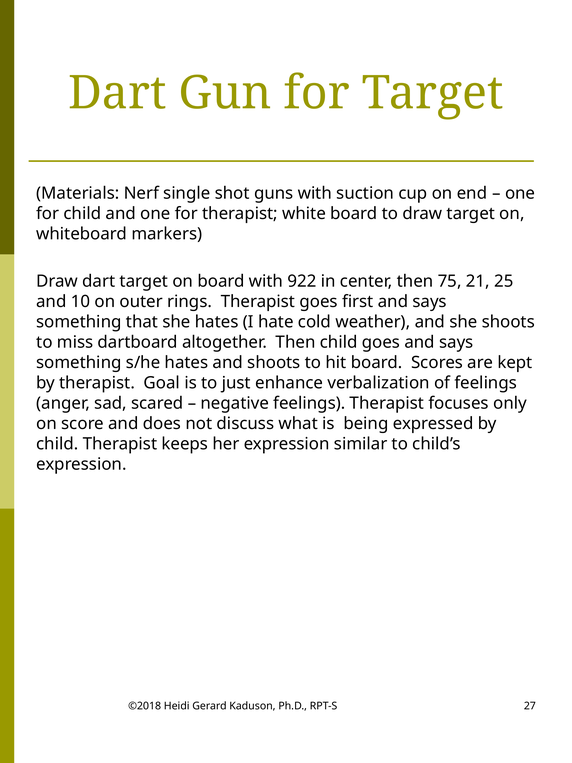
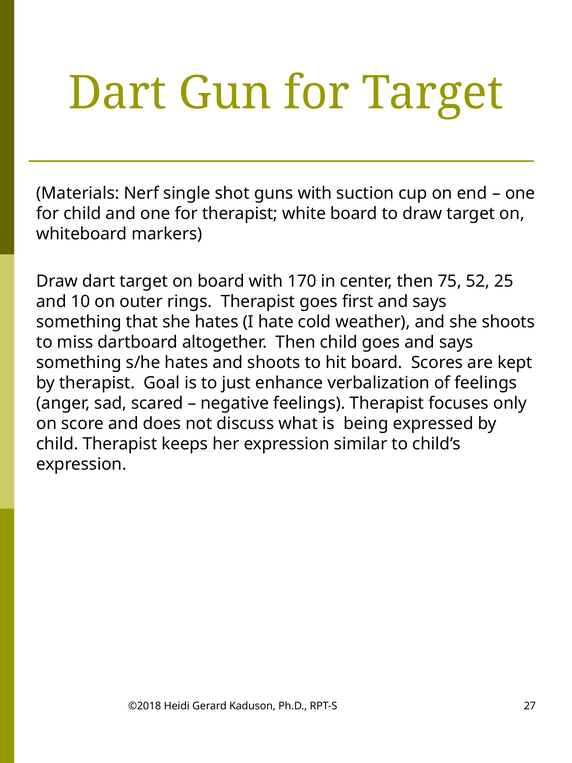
922: 922 -> 170
21: 21 -> 52
